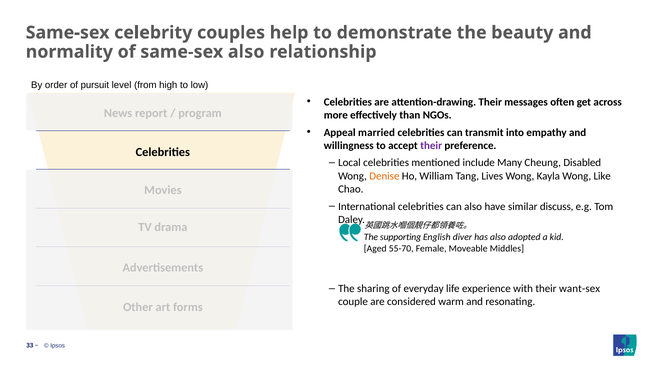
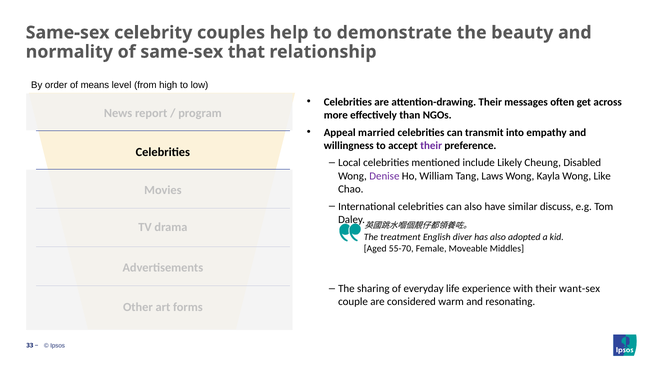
same-sex also: also -> that
pursuit: pursuit -> means
Many: Many -> Likely
Denise colour: orange -> purple
Lives: Lives -> Laws
supporting: supporting -> treatment
